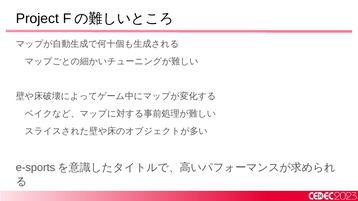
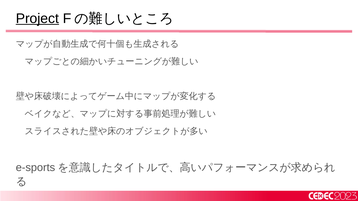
Project underline: none -> present
